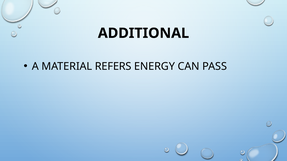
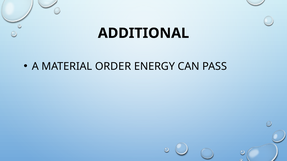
REFERS: REFERS -> ORDER
